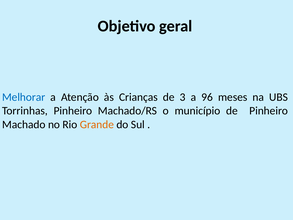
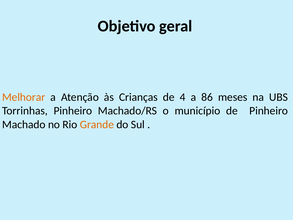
Melhorar colour: blue -> orange
3: 3 -> 4
96: 96 -> 86
